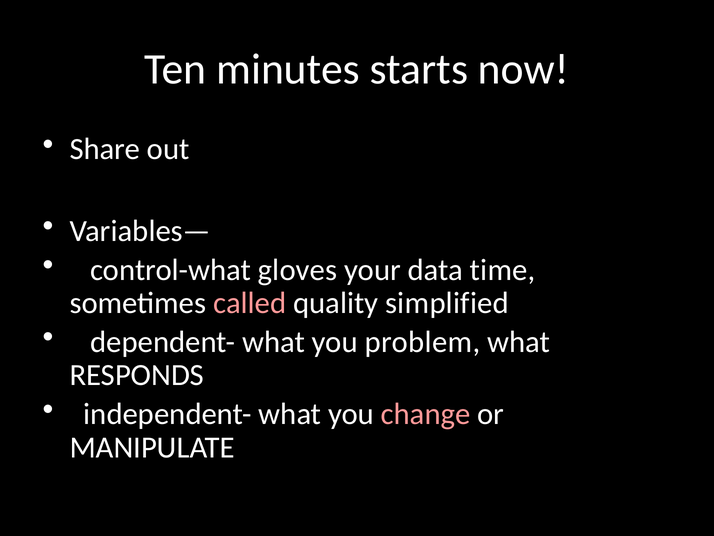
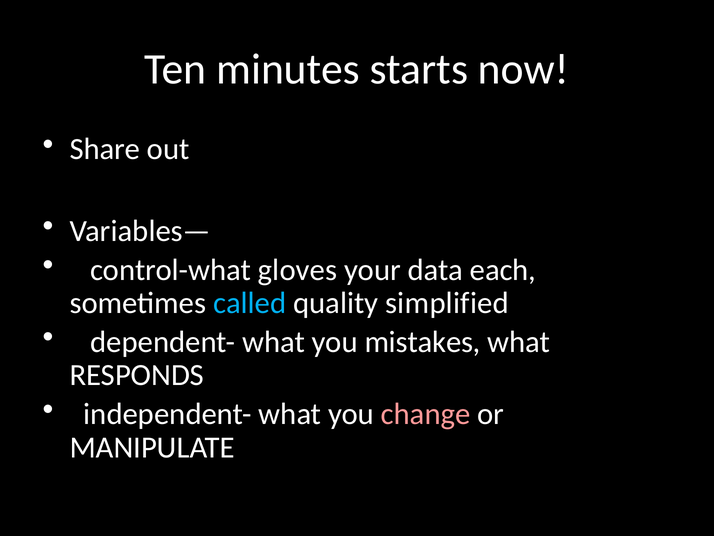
time: time -> each
called colour: pink -> light blue
problem: problem -> mistakes
